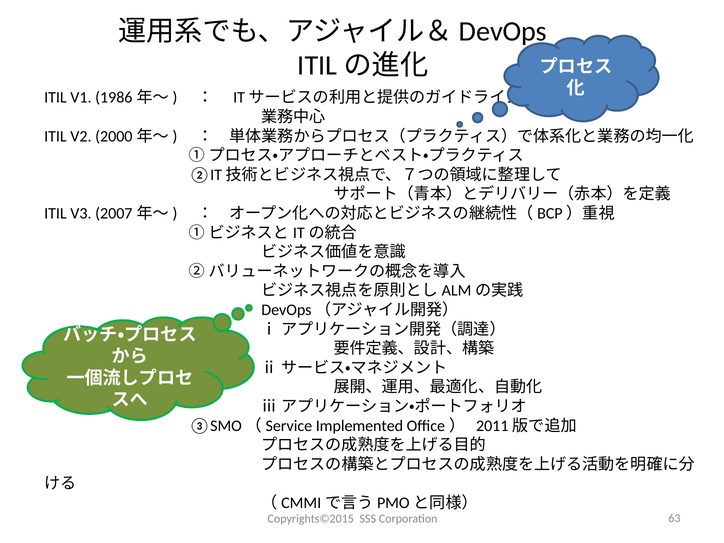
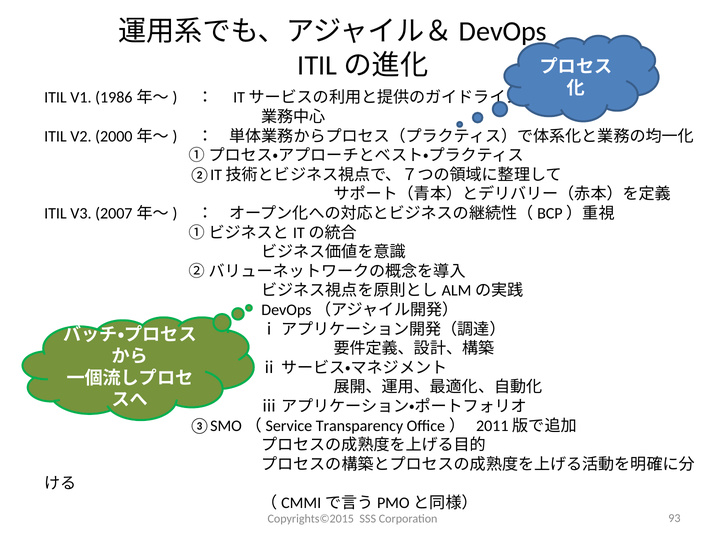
Implemented: Implemented -> Transparency
63: 63 -> 93
